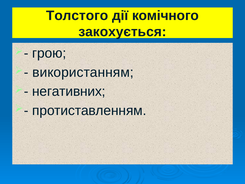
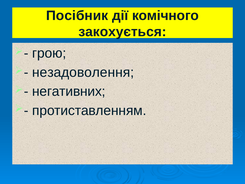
Толстого: Толстого -> Посібник
використанням: використанням -> незадоволення
